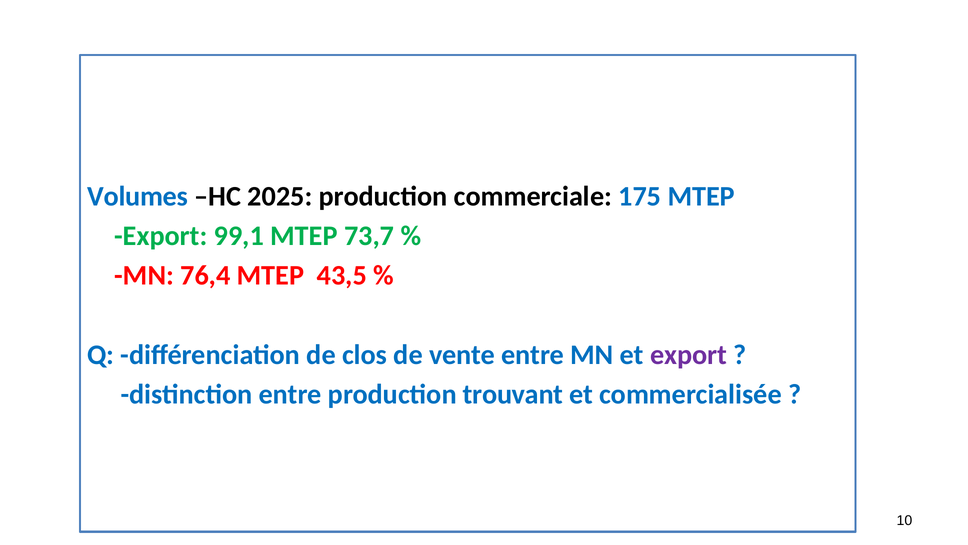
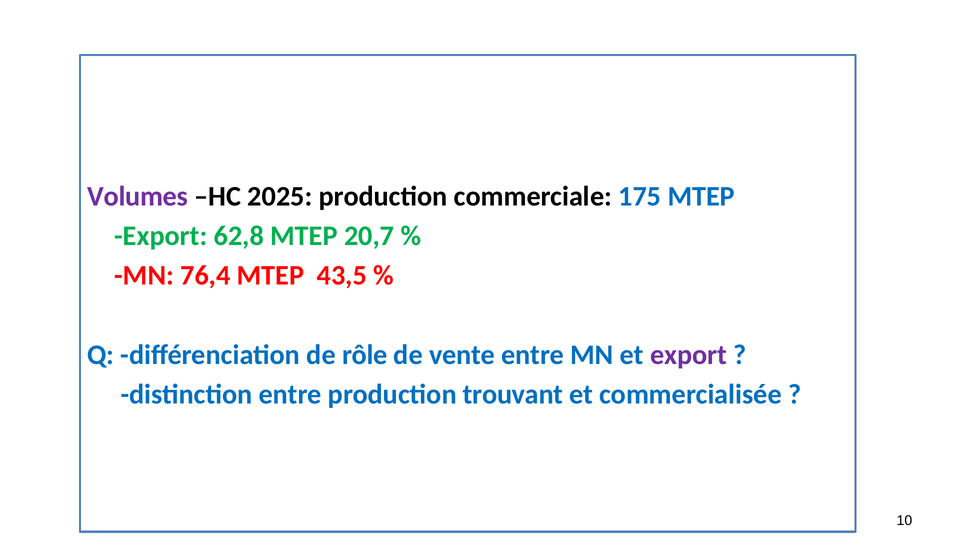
Volumes colour: blue -> purple
99,1: 99,1 -> 62,8
73,7: 73,7 -> 20,7
clos: clos -> rôle
